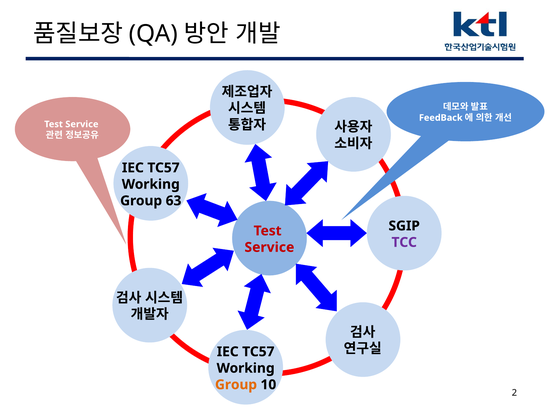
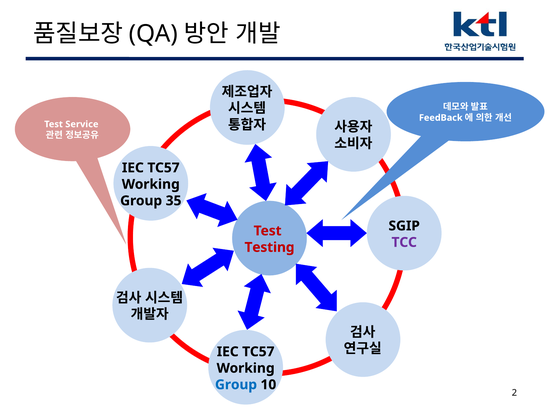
63: 63 -> 35
Service at (269, 248): Service -> Testing
Group at (236, 385) colour: orange -> blue
